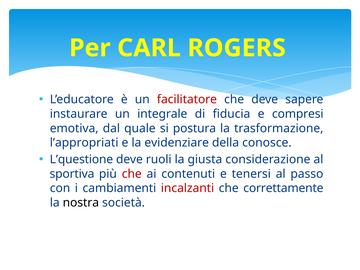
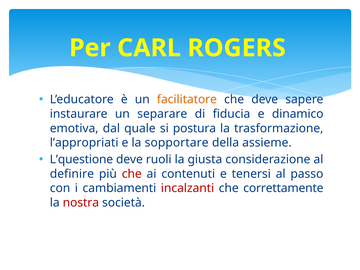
facilitatore colour: red -> orange
integrale: integrale -> separare
compresi: compresi -> dinamico
evidenziare: evidenziare -> sopportare
conosce: conosce -> assieme
sportiva: sportiva -> definire
nostra colour: black -> red
